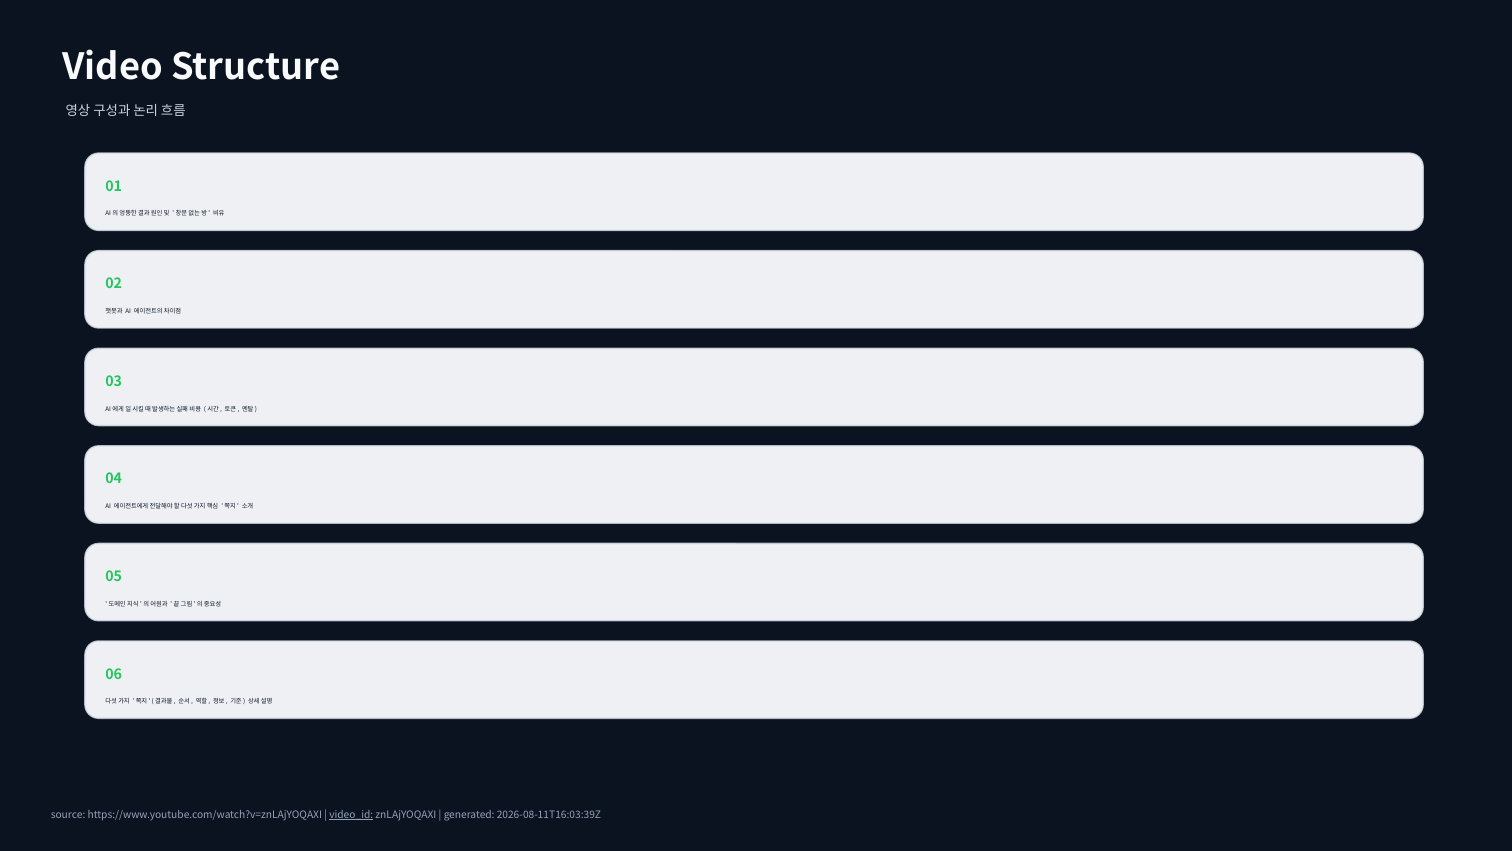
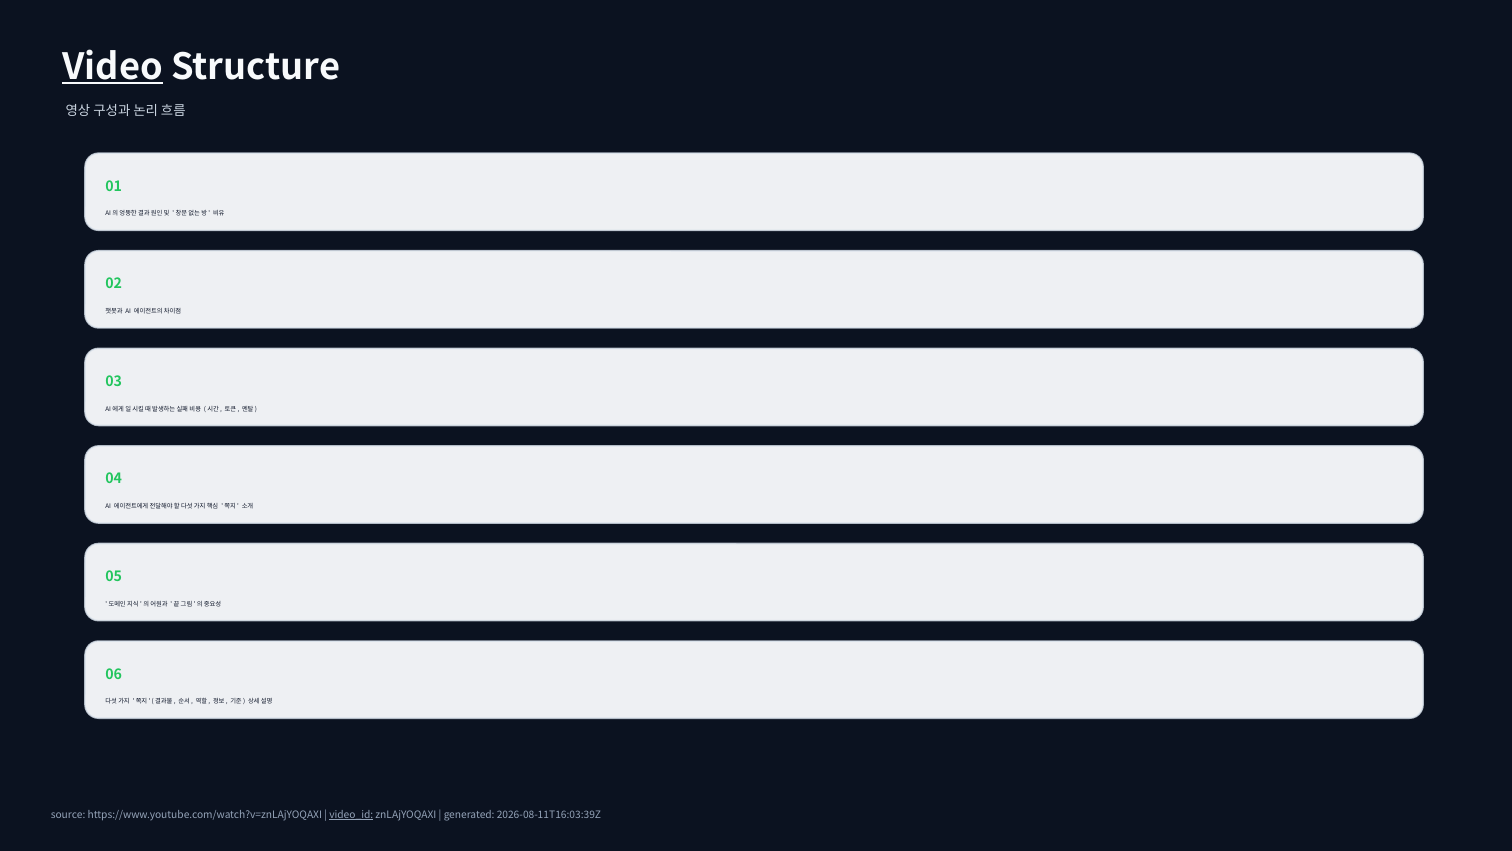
Video underline: none -> present
